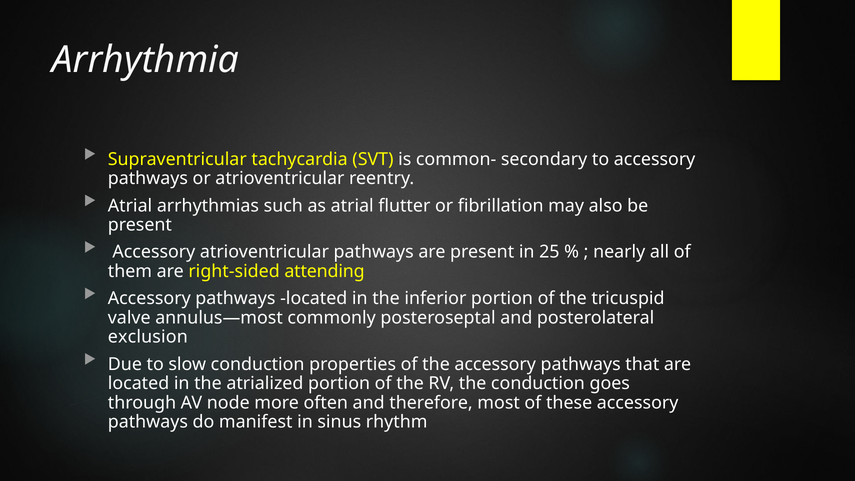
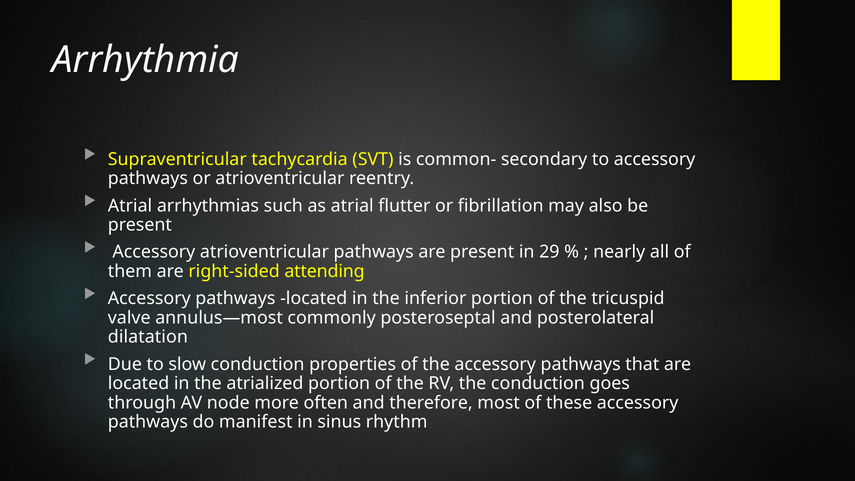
25: 25 -> 29
exclusion: exclusion -> dilatation
